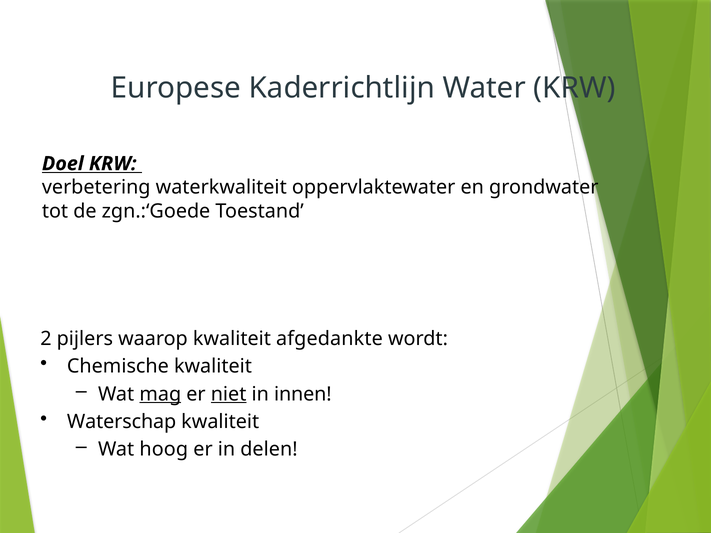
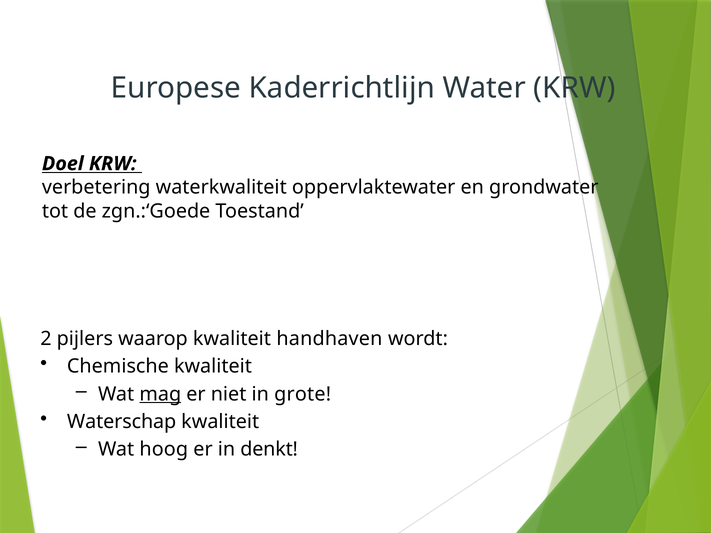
afgedankte: afgedankte -> handhaven
niet underline: present -> none
innen: innen -> grote
delen: delen -> denkt
